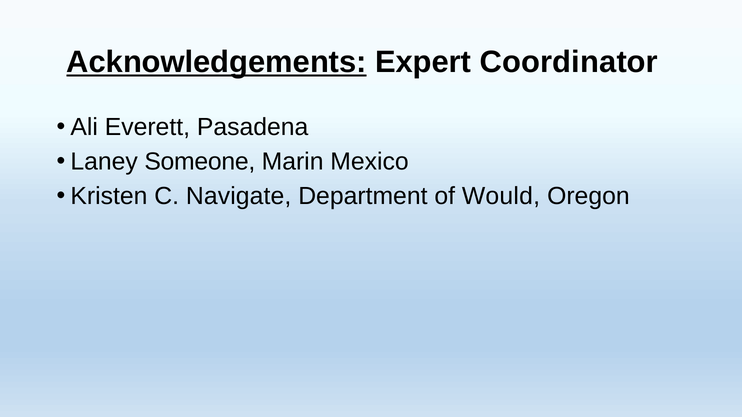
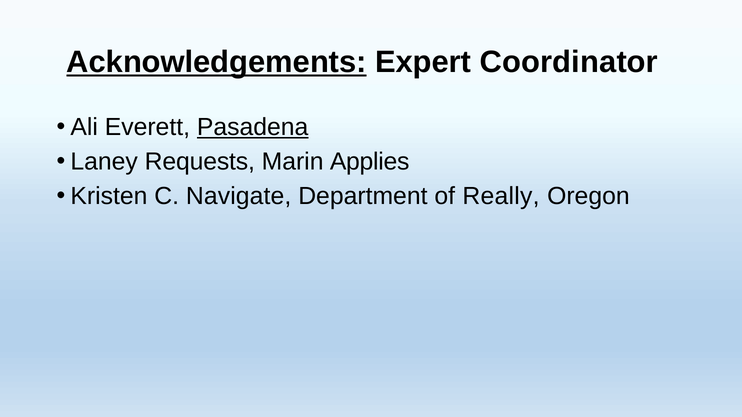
Pasadena underline: none -> present
Someone: Someone -> Requests
Mexico: Mexico -> Applies
Would: Would -> Really
